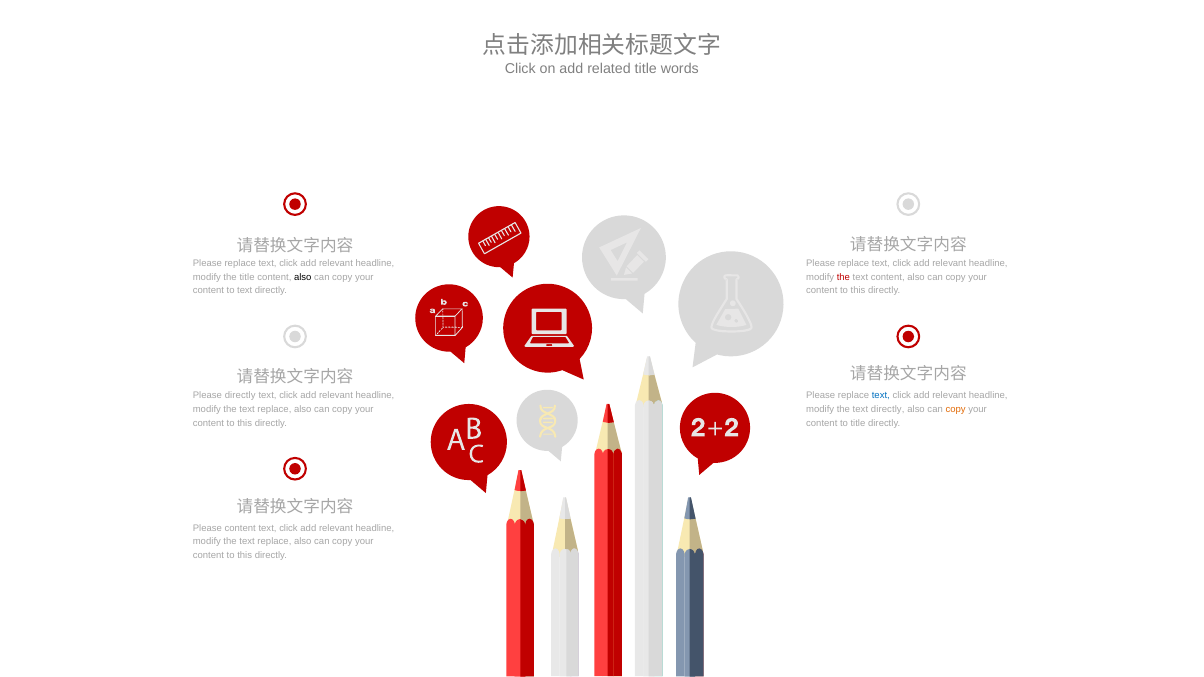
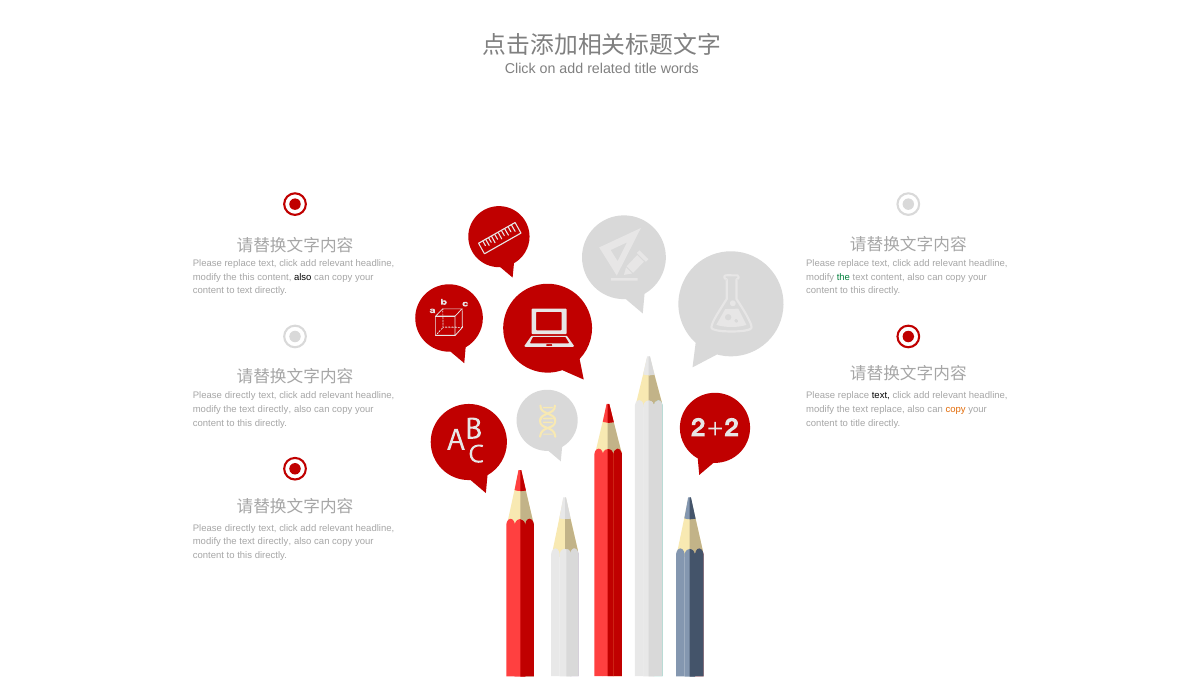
the title: title -> this
the at (843, 277) colour: red -> green
text at (881, 396) colour: blue -> black
replace at (274, 409): replace -> directly
the text directly: directly -> replace
content at (240, 528): content -> directly
replace at (274, 542): replace -> directly
